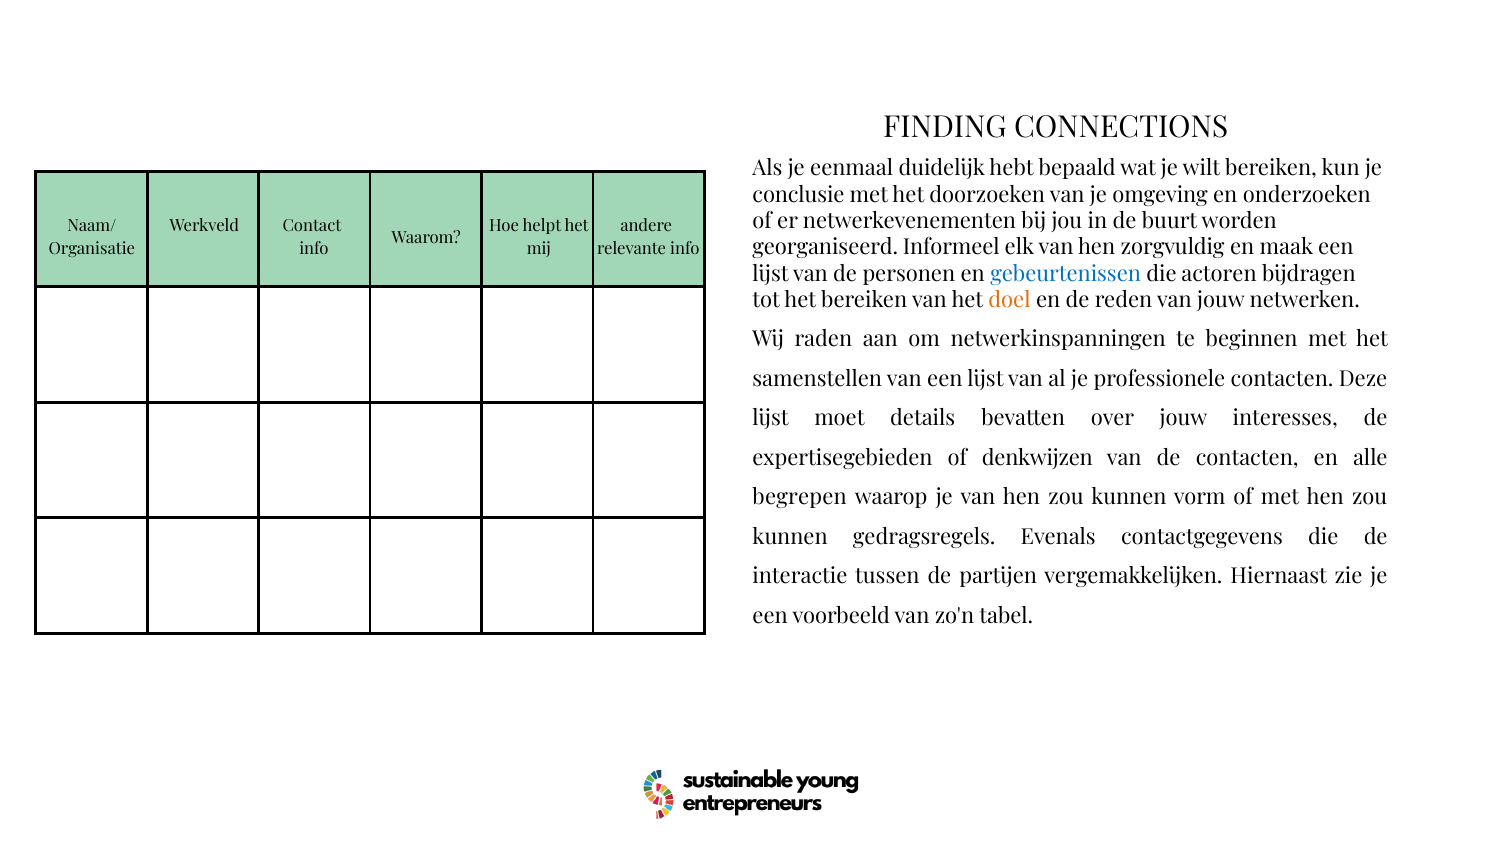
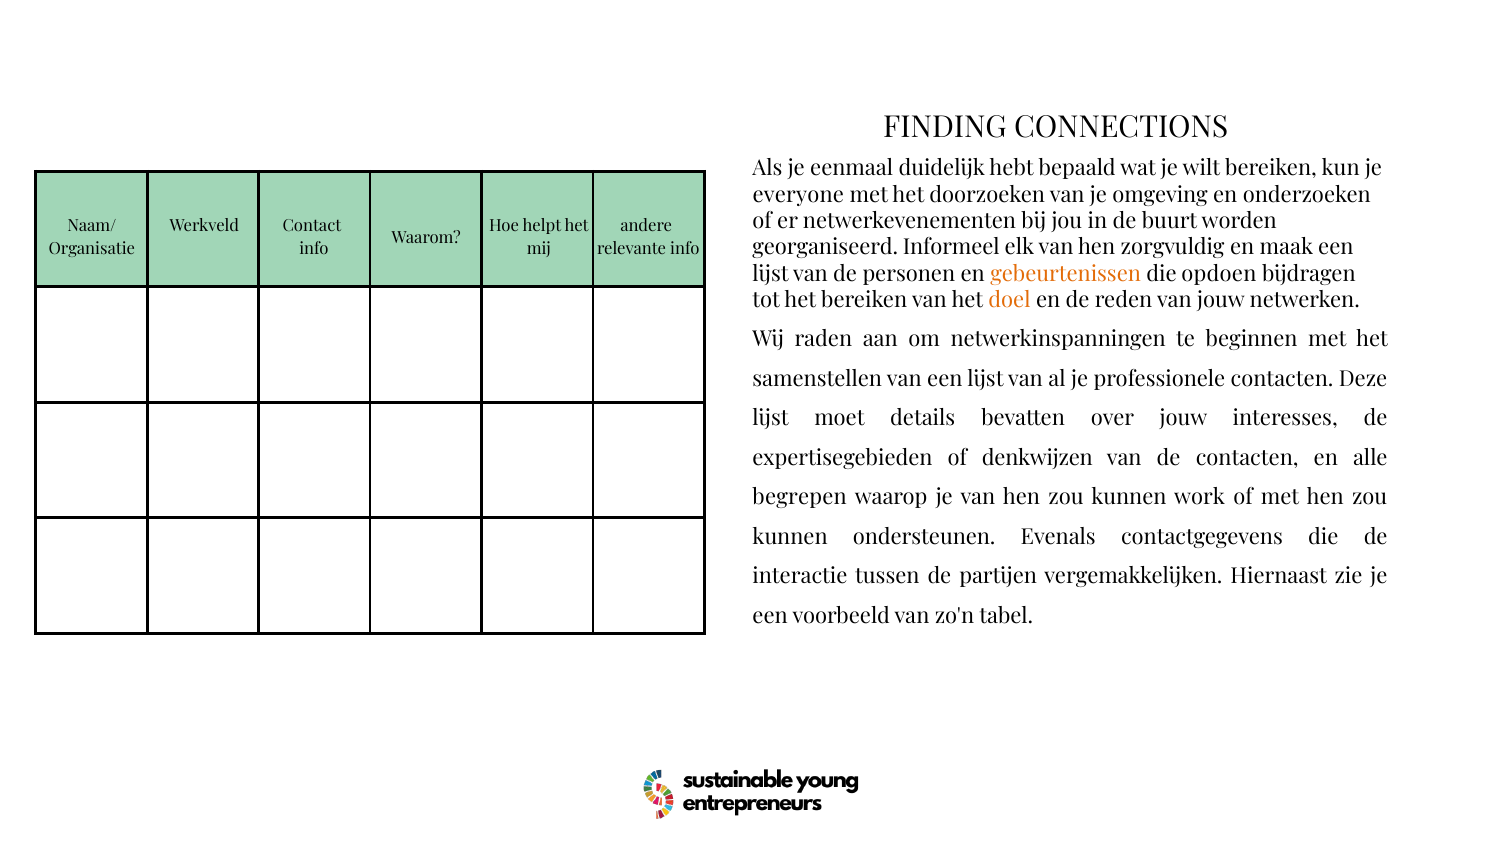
conclusie: conclusie -> everyone
gebeurtenissen colour: blue -> orange
actoren: actoren -> opdoen
vorm: vorm -> work
gedragsregels: gedragsregels -> ondersteunen
